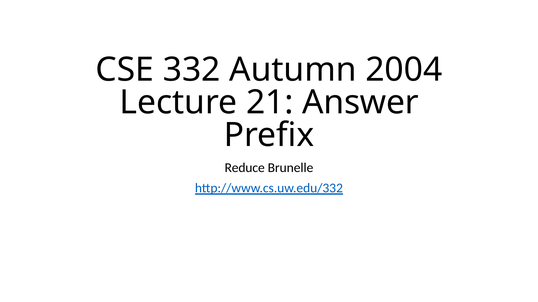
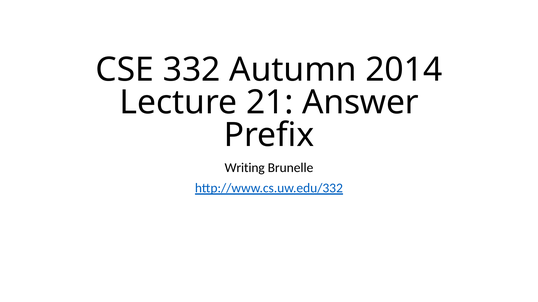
2004: 2004 -> 2014
Reduce: Reduce -> Writing
